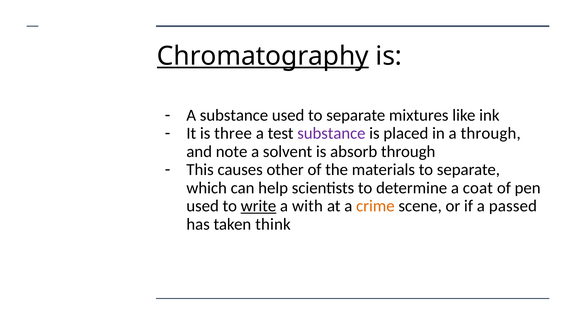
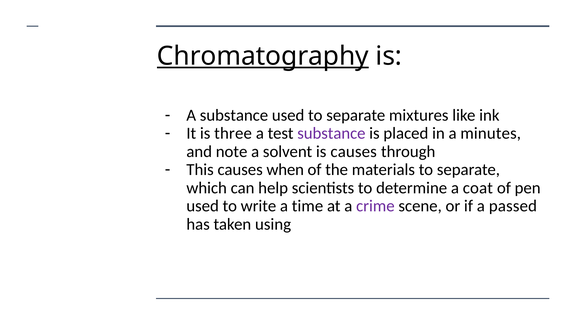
a through: through -> minutes
is absorb: absorb -> causes
other: other -> when
write underline: present -> none
with: with -> time
crime colour: orange -> purple
think: think -> using
